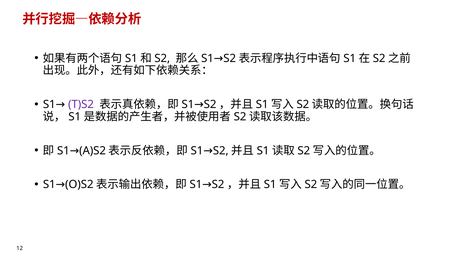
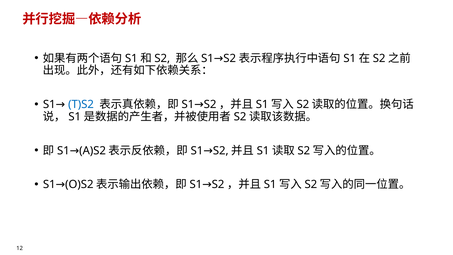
T)S2 colour: purple -> blue
